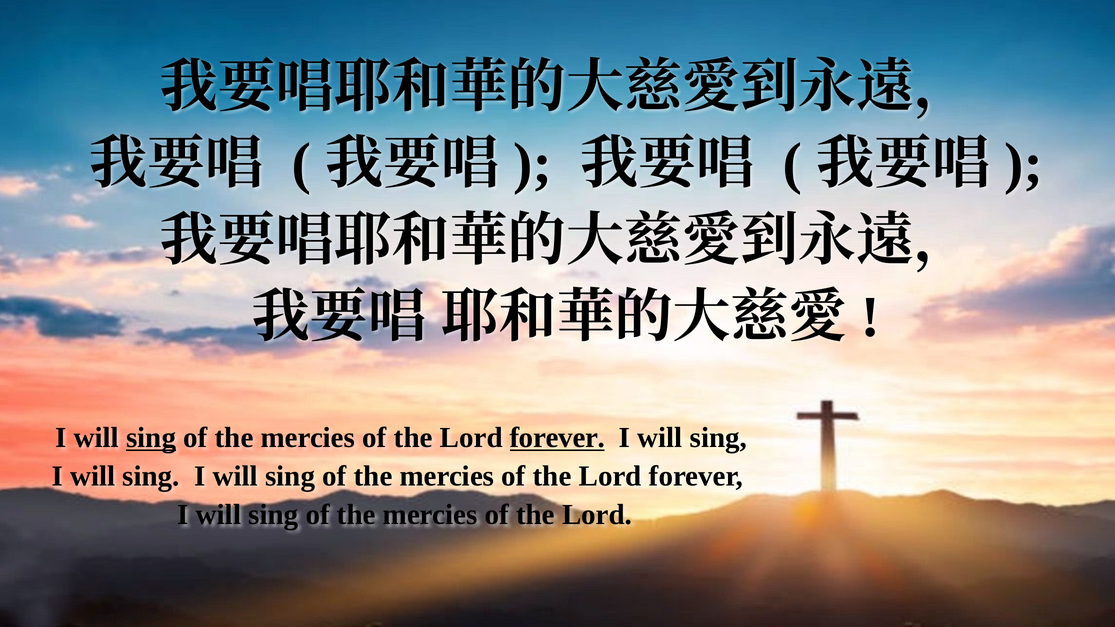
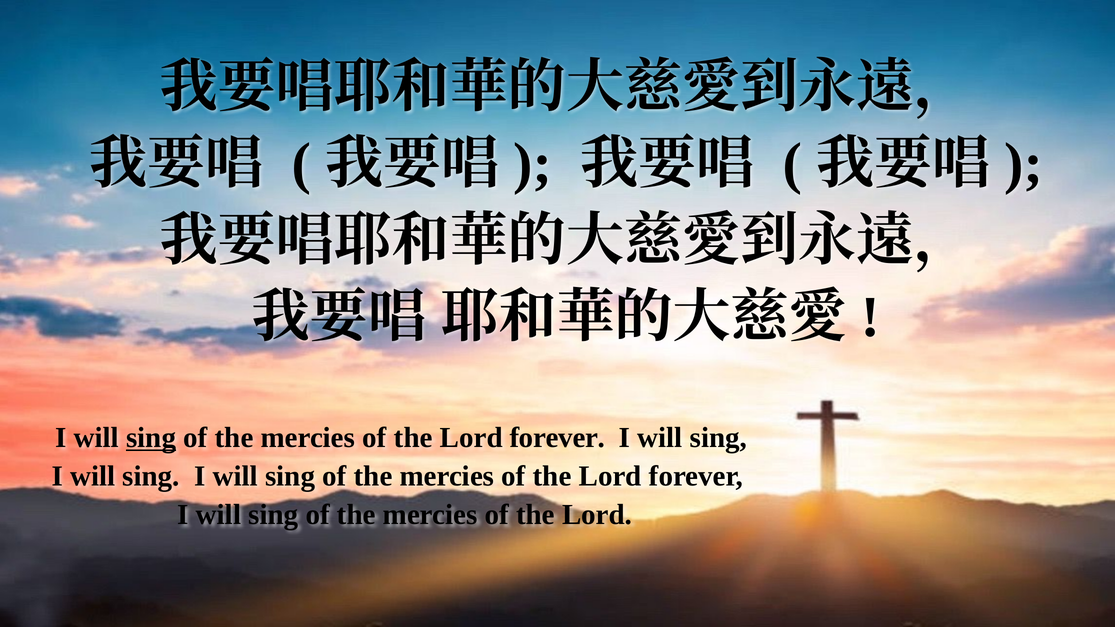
forever at (557, 438) underline: present -> none
